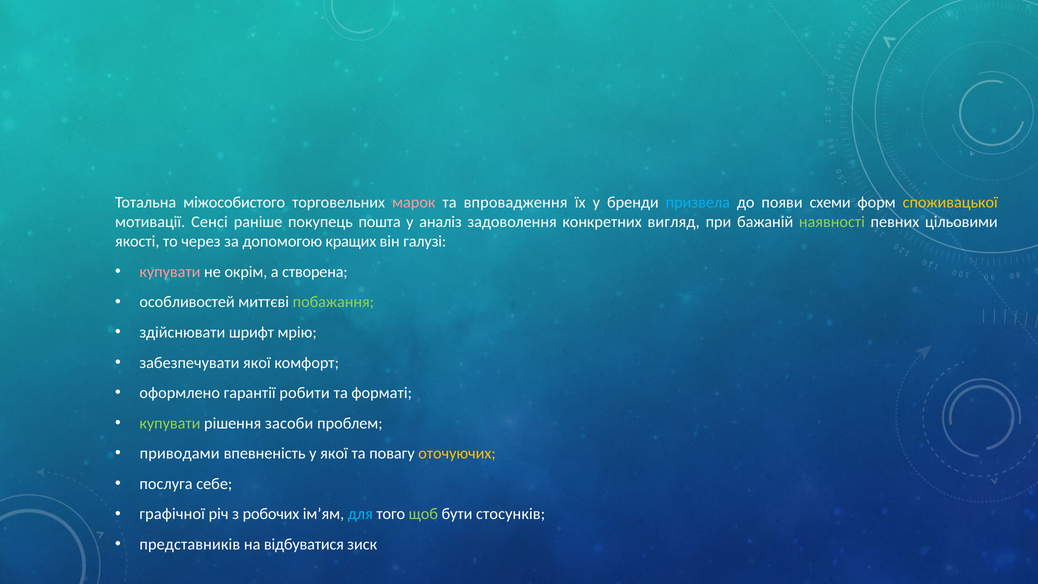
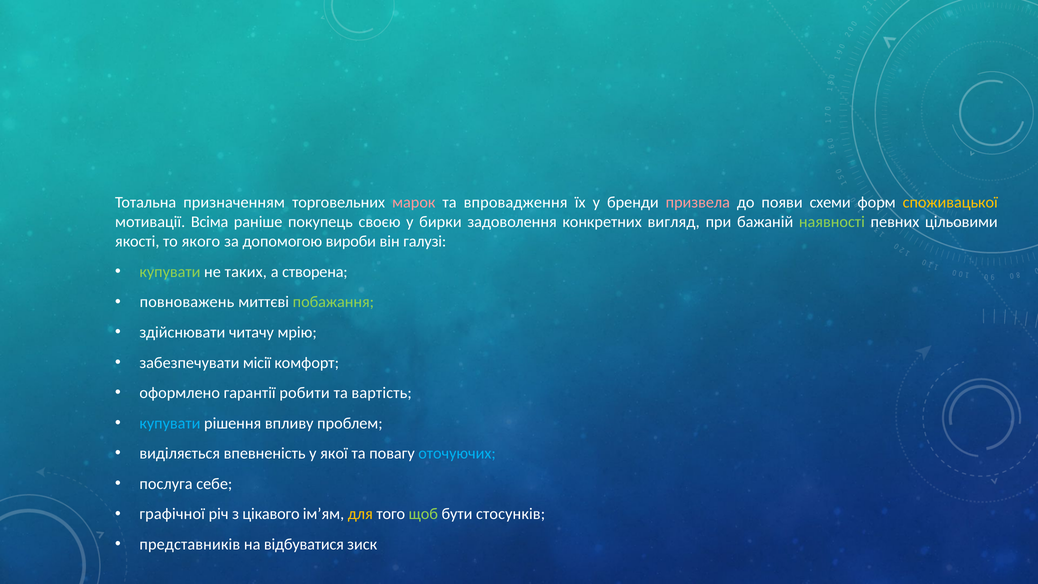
міжособистого: міжособистого -> призначенням
призвела colour: light blue -> pink
Сенсі: Сенсі -> Всіма
пошта: пошта -> своєю
аналіз: аналіз -> бирки
через: через -> якого
кращих: кращих -> вироби
купувати at (170, 272) colour: pink -> light green
окрім: окрім -> таких
особливостей: особливостей -> повноважень
шрифт: шрифт -> читачу
забезпечувати якої: якої -> місії
форматі: форматі -> вартість
купувати at (170, 423) colour: light green -> light blue
засоби: засоби -> впливу
приводами: приводами -> виділяється
оточуючих colour: yellow -> light blue
робочих: робочих -> цікавого
для colour: light blue -> yellow
